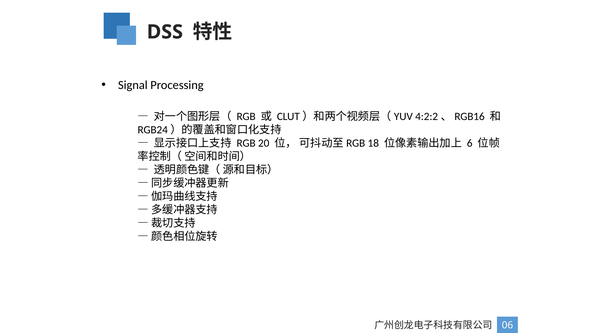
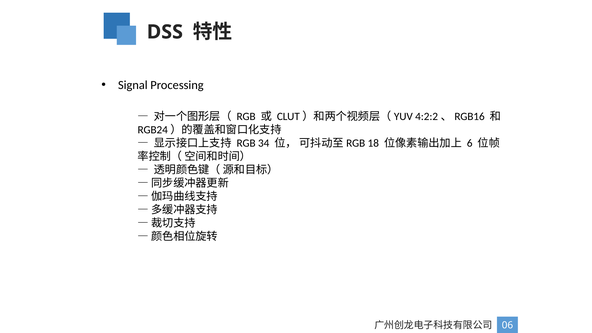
20: 20 -> 34
